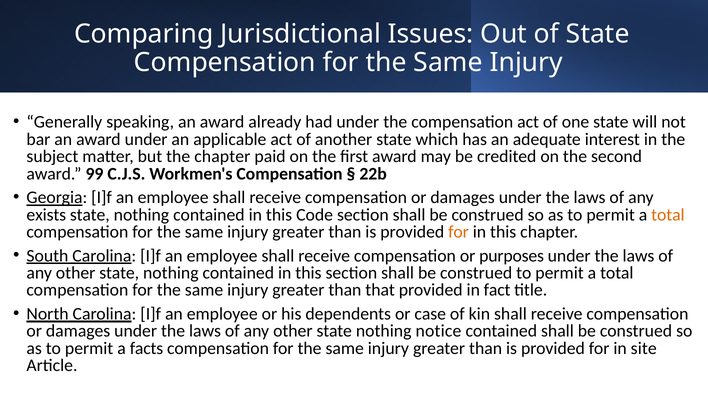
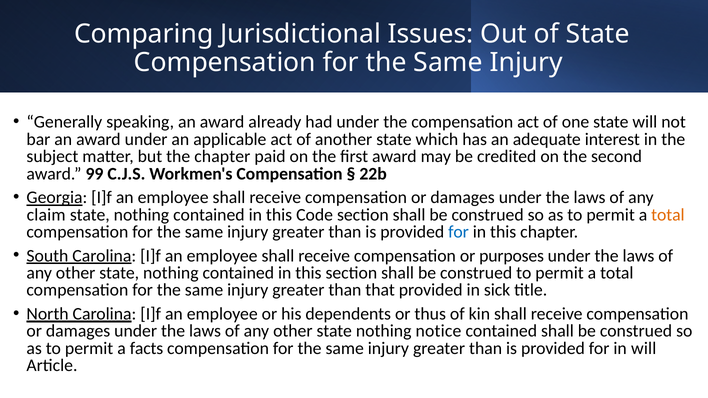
exists: exists -> claim
for at (459, 232) colour: orange -> blue
fact: fact -> sick
case: case -> thus
in site: site -> will
